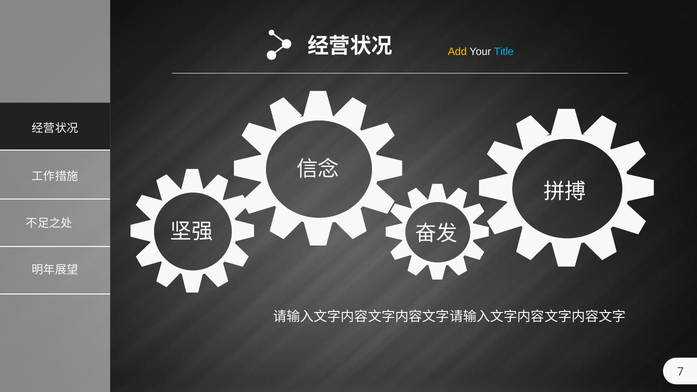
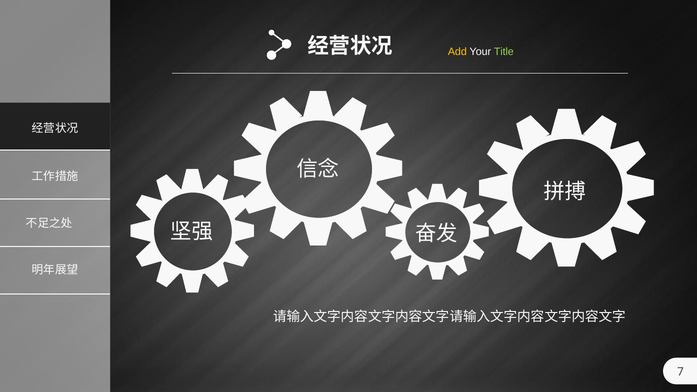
Title colour: light blue -> light green
